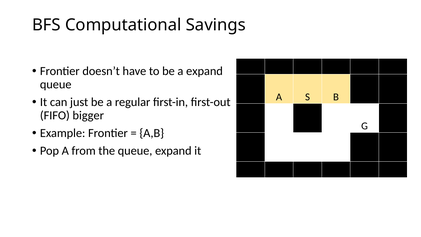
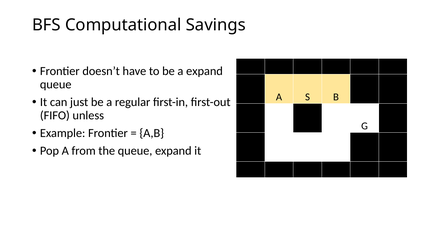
bigger: bigger -> unless
